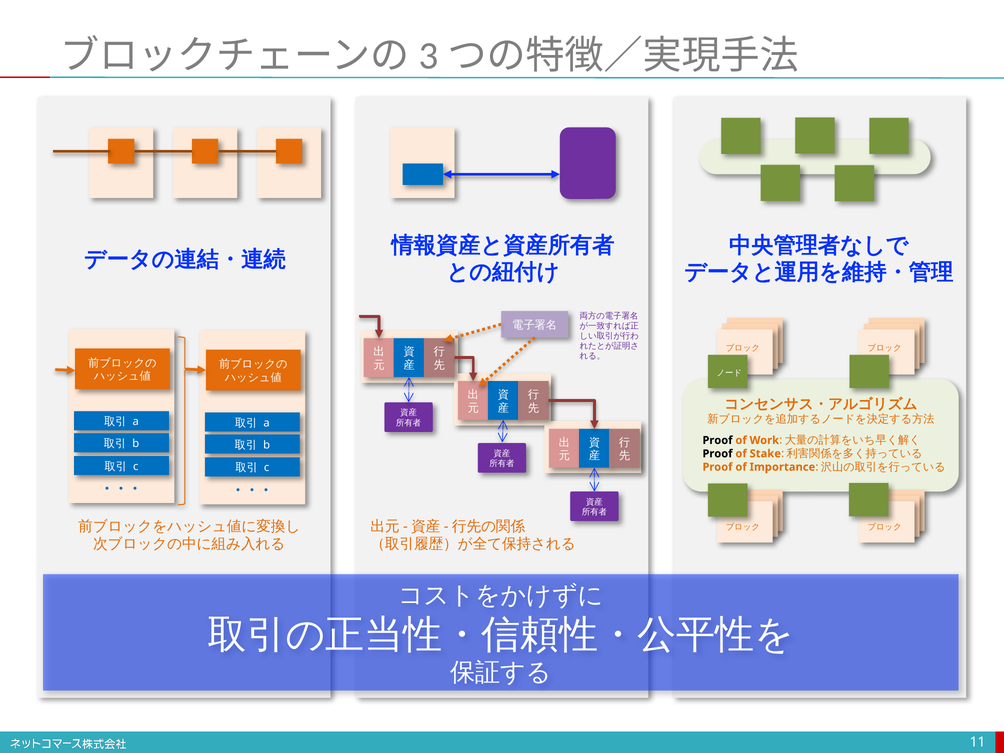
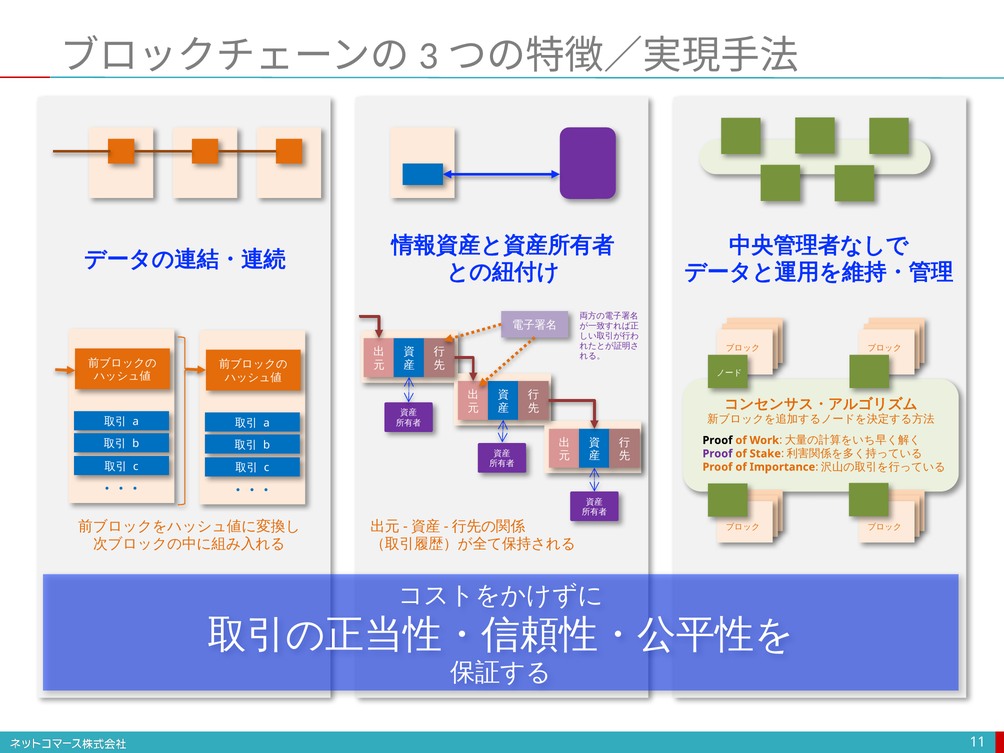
Proof at (717, 454) colour: black -> purple
